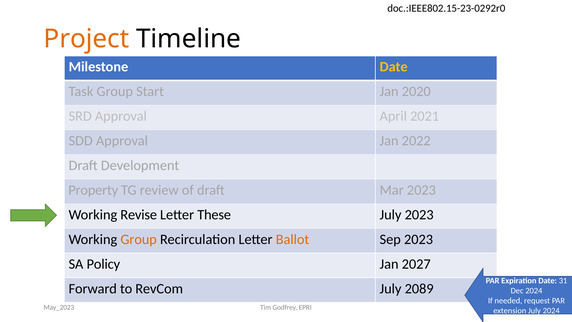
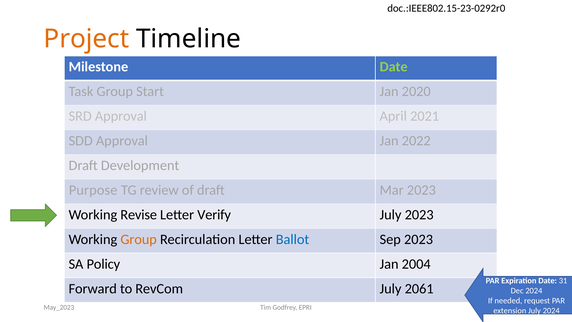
Date at (394, 67) colour: yellow -> light green
Property: Property -> Purpose
These: These -> Verify
Ballot colour: orange -> blue
2027: 2027 -> 2004
2089: 2089 -> 2061
